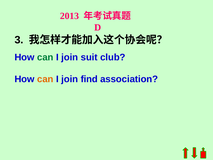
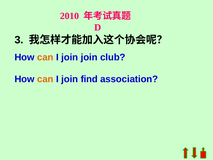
2013: 2013 -> 2010
can at (45, 57) colour: green -> orange
join suit: suit -> join
